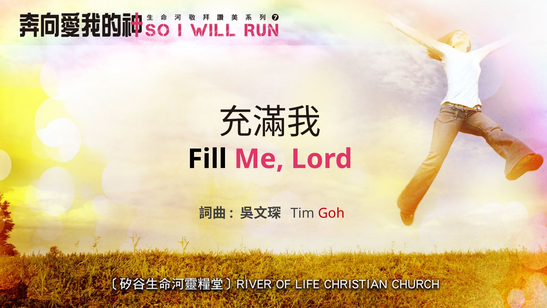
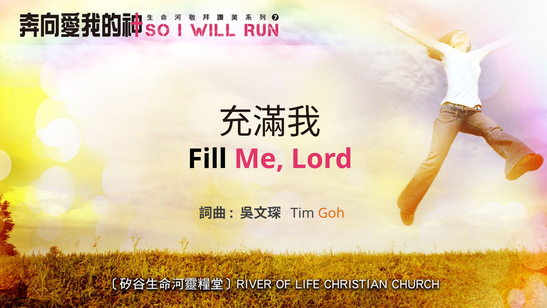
Goh colour: red -> orange
